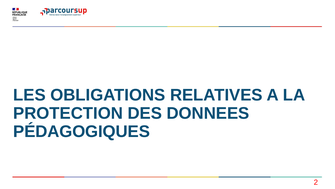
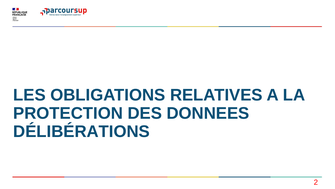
PÉDAGOGIQUES: PÉDAGOGIQUES -> DÉLIBÉRATIONS
